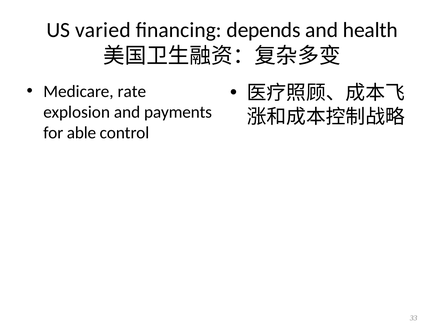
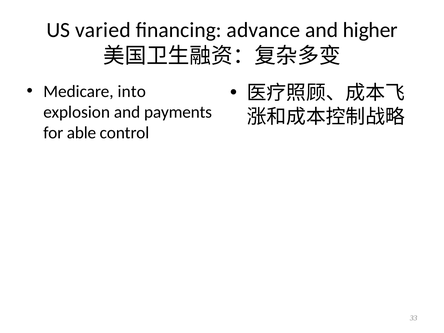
depends: depends -> advance
health: health -> higher
rate: rate -> into
